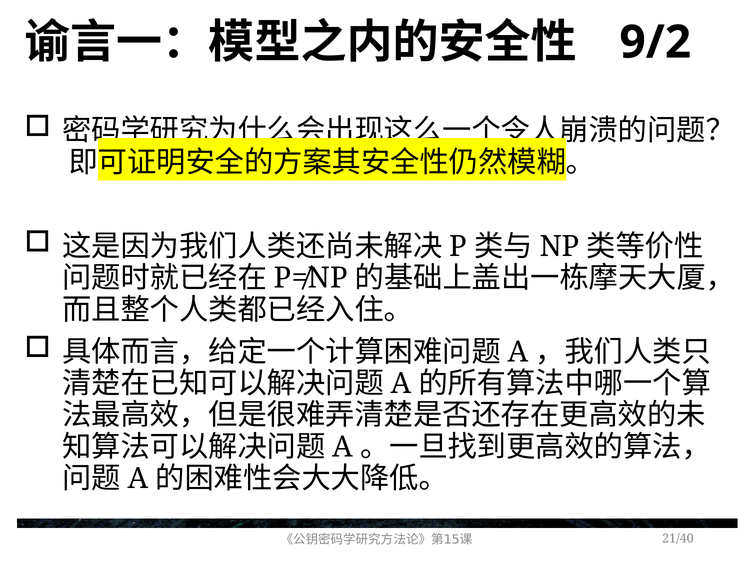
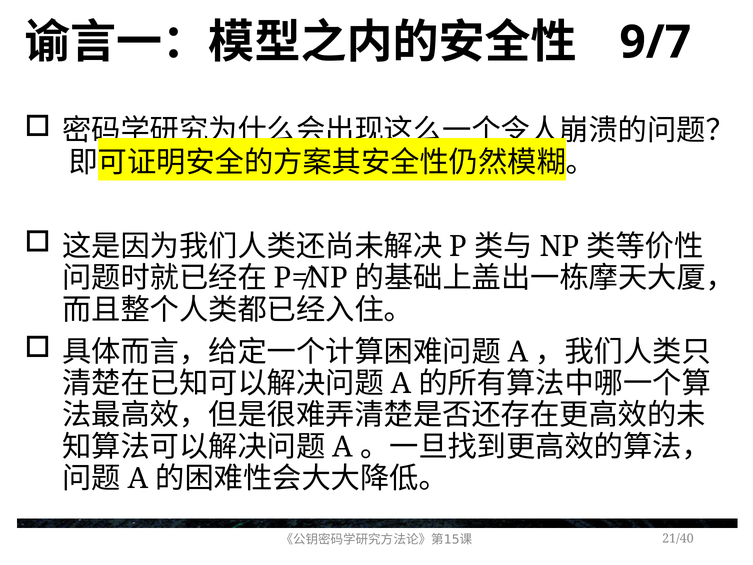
9/2: 9/2 -> 9/7
